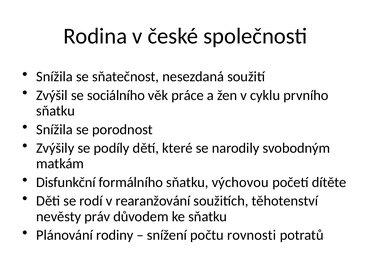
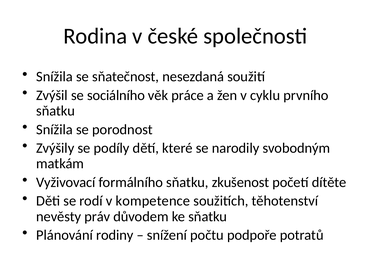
Disfunkční: Disfunkční -> Vyživovací
výchovou: výchovou -> zkušenost
rearanžování: rearanžování -> kompetence
rovnosti: rovnosti -> podpoře
